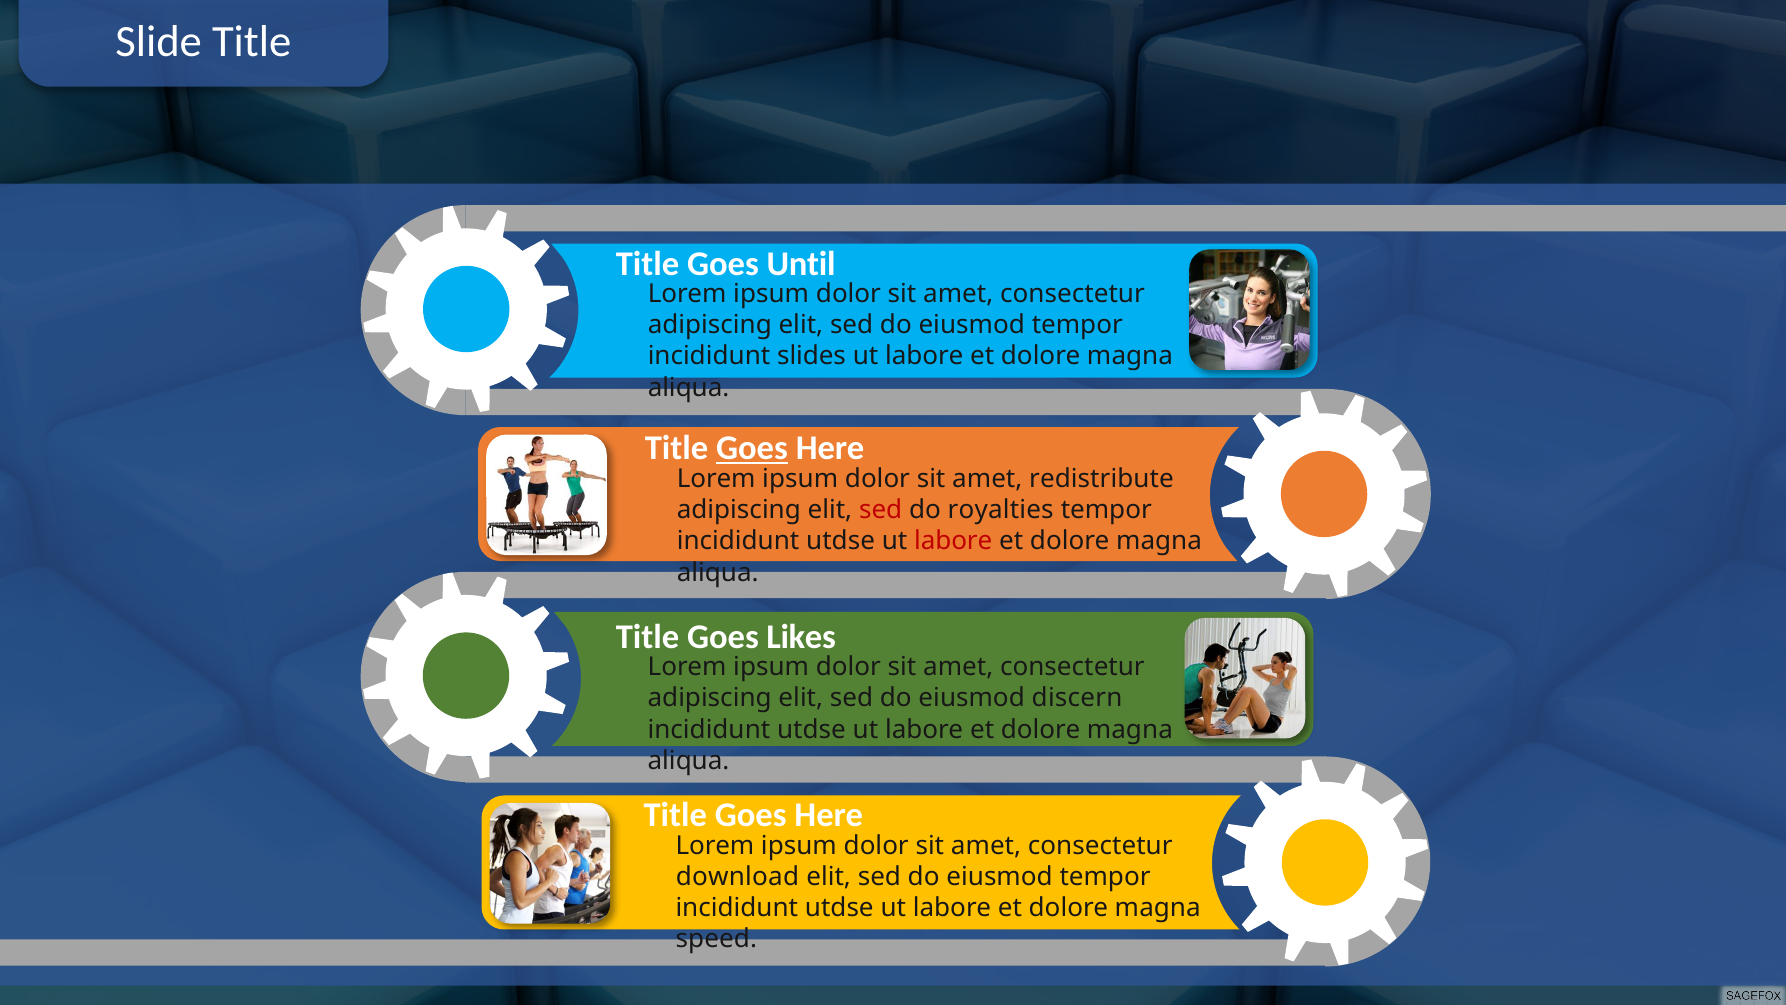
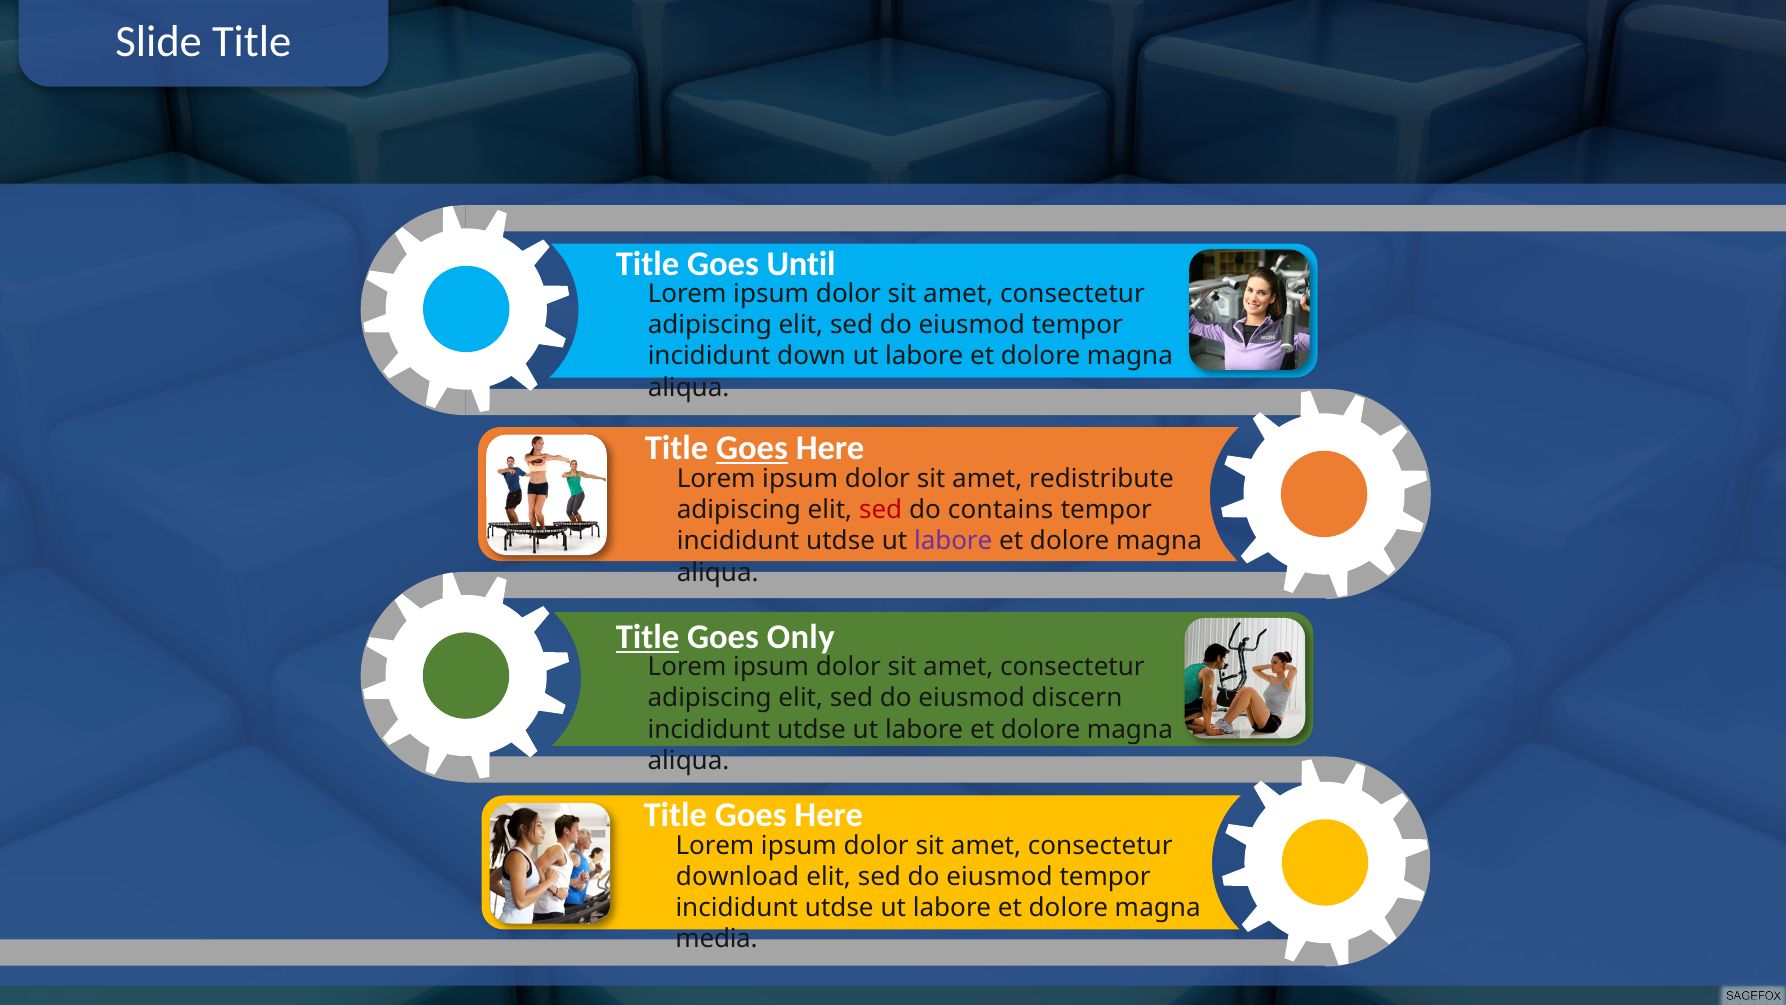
slides: slides -> down
royalties: royalties -> contains
labore at (953, 541) colour: red -> purple
Title at (648, 636) underline: none -> present
Likes: Likes -> Only
speed: speed -> media
